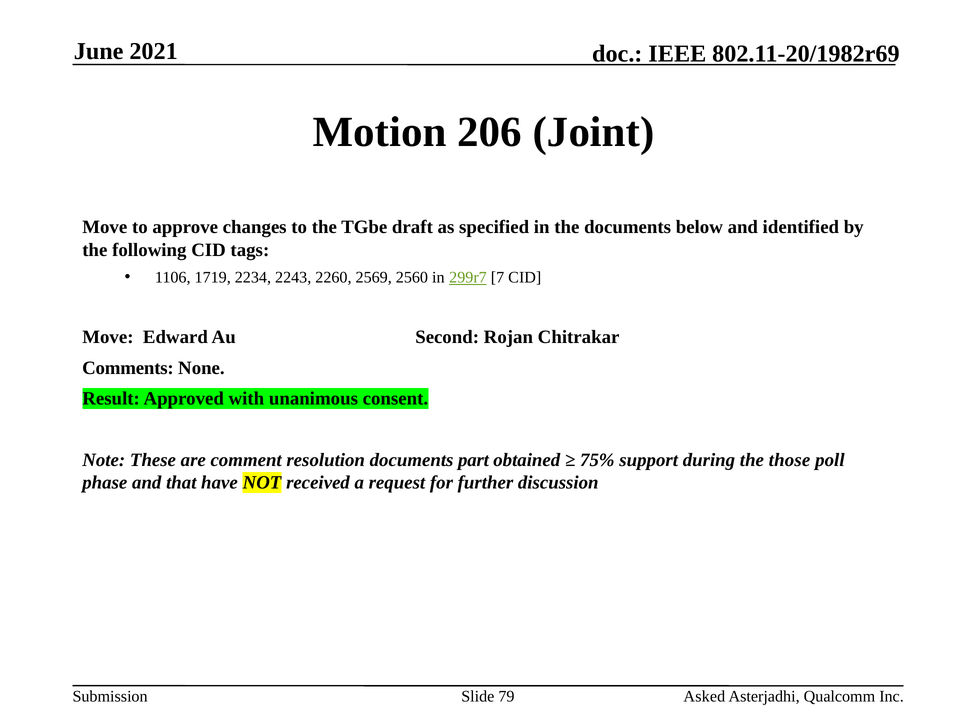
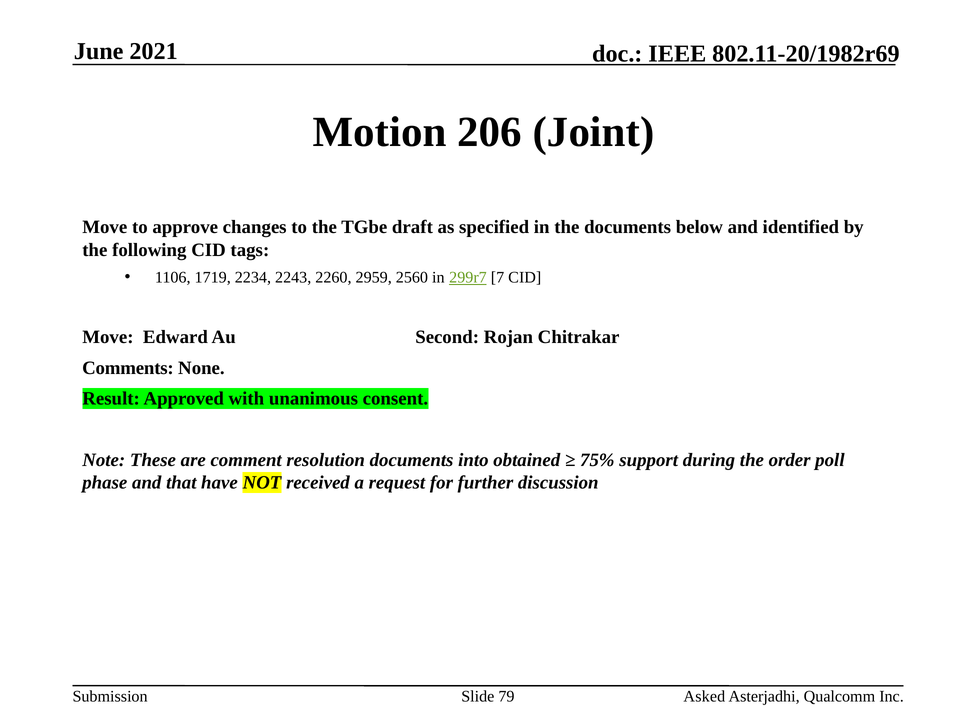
2569: 2569 -> 2959
part: part -> into
those: those -> order
